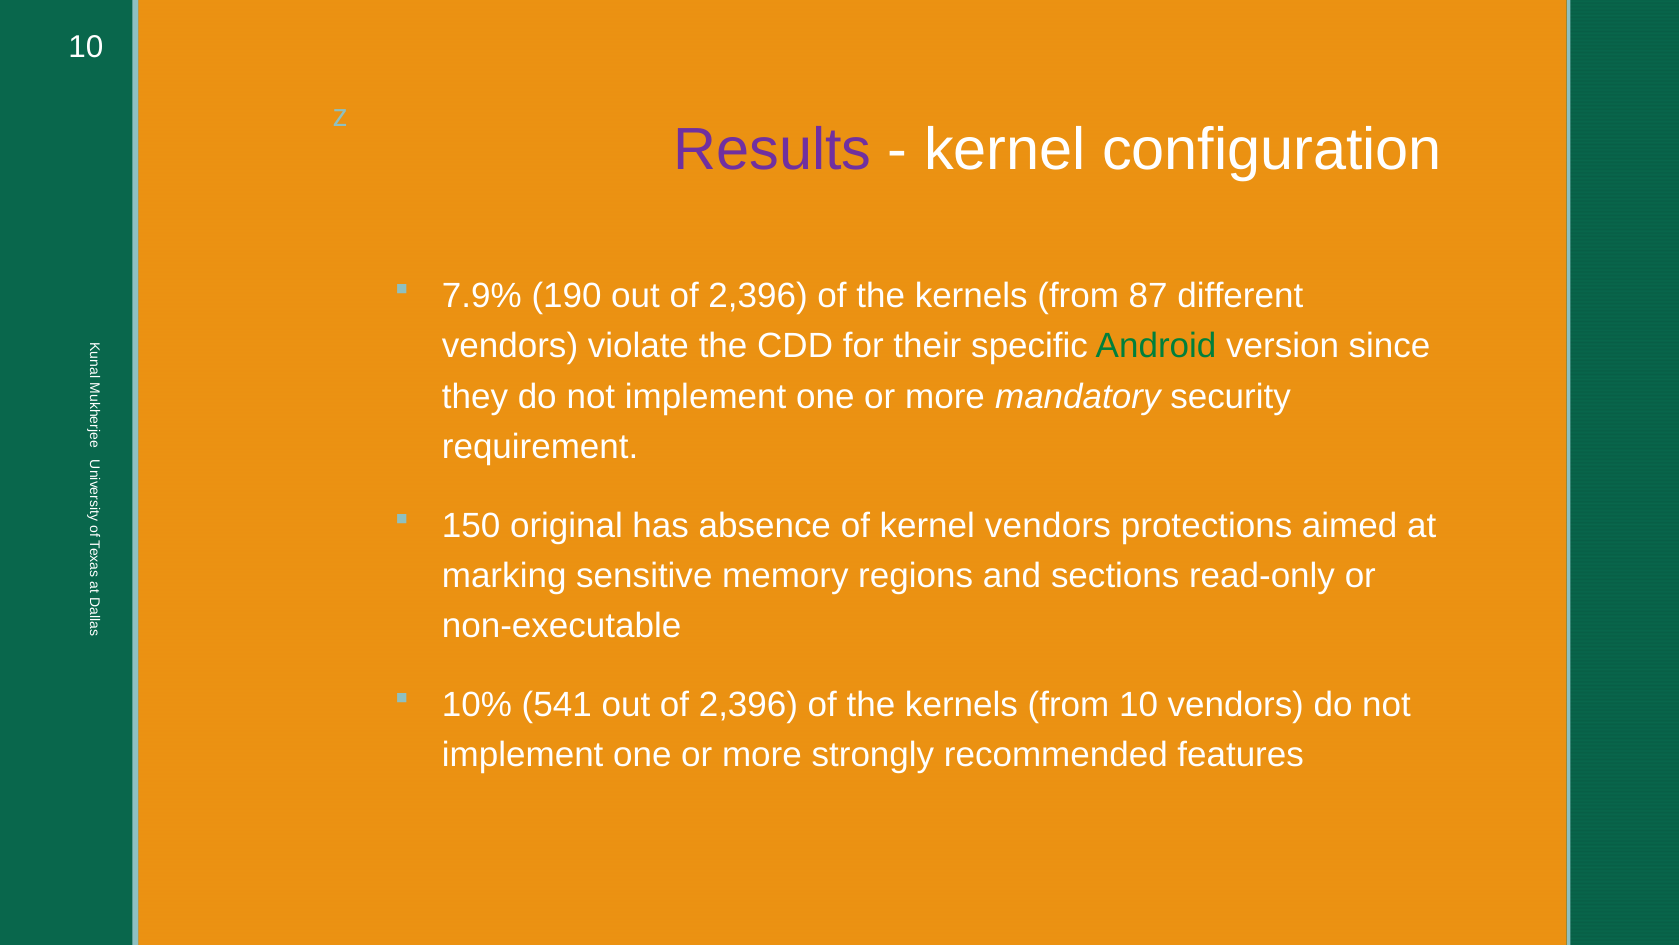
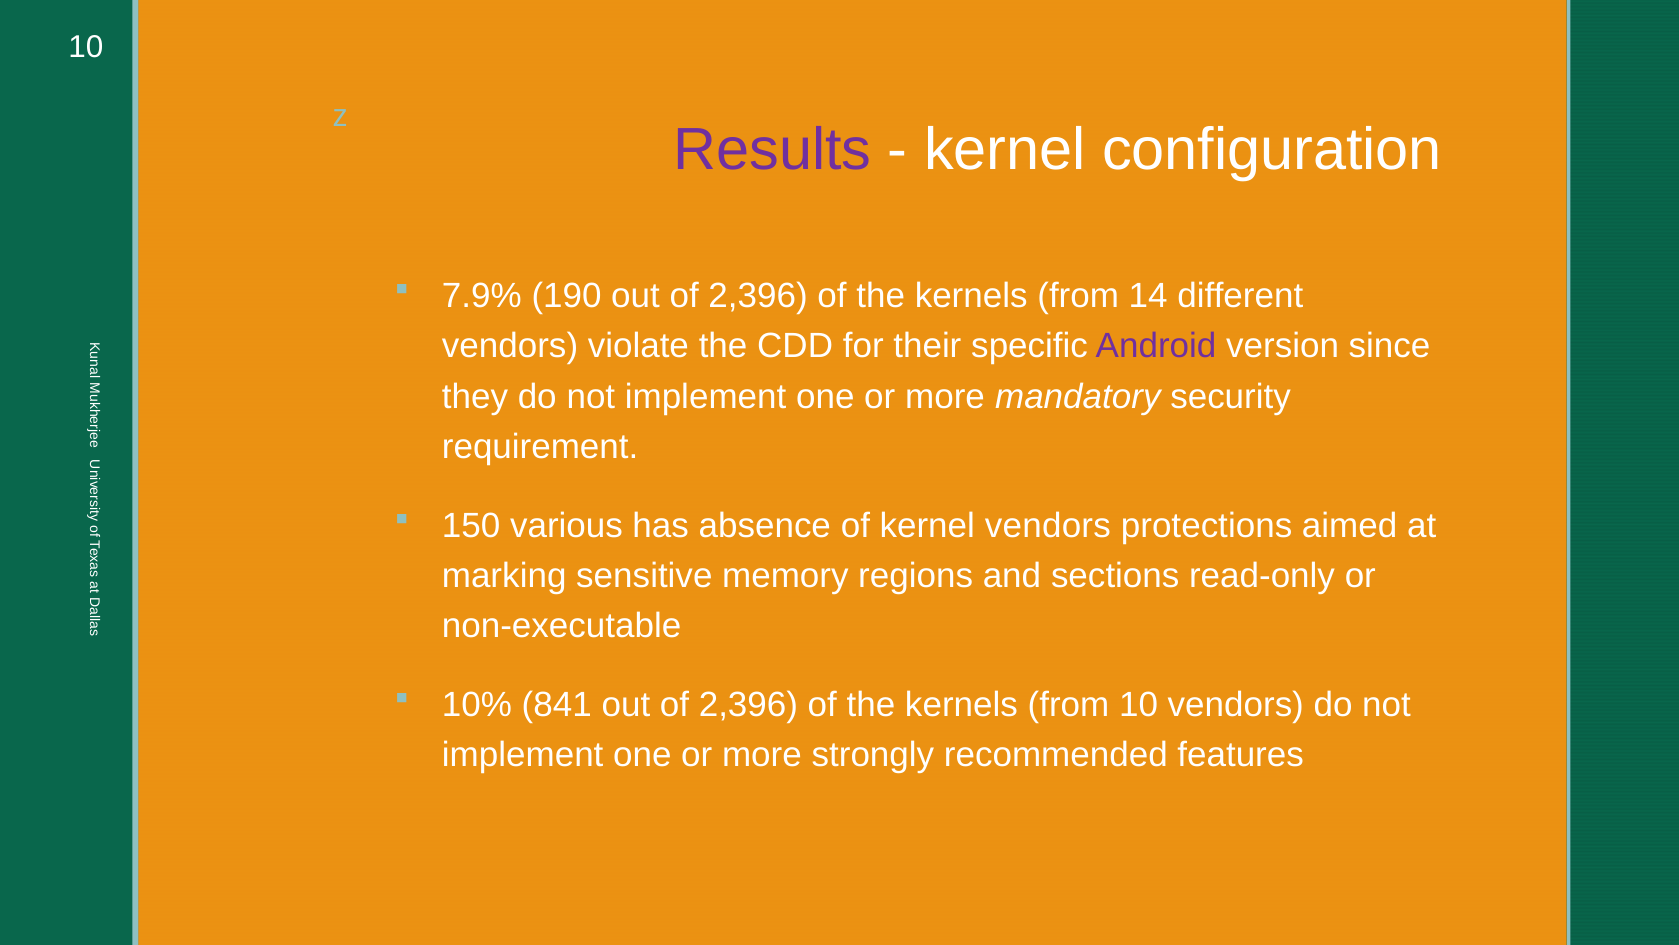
87: 87 -> 14
Android colour: green -> purple
original: original -> various
541: 541 -> 841
